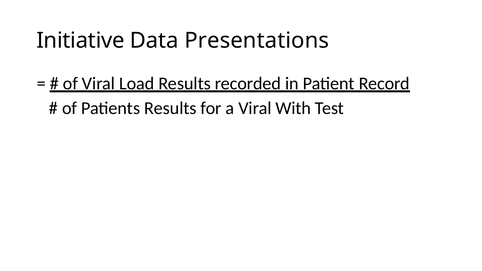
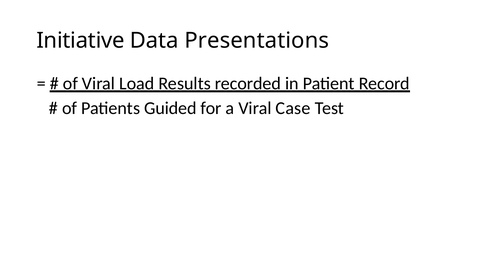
Patients Results: Results -> Guided
With: With -> Case
